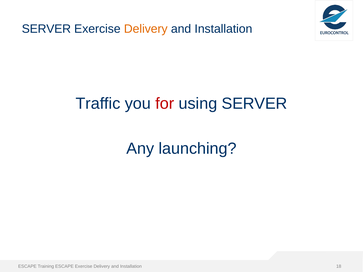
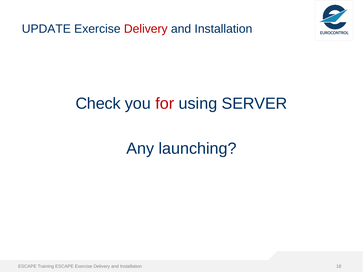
SERVER at (46, 29): SERVER -> UPDATE
Delivery at (146, 29) colour: orange -> red
Traffic: Traffic -> Check
